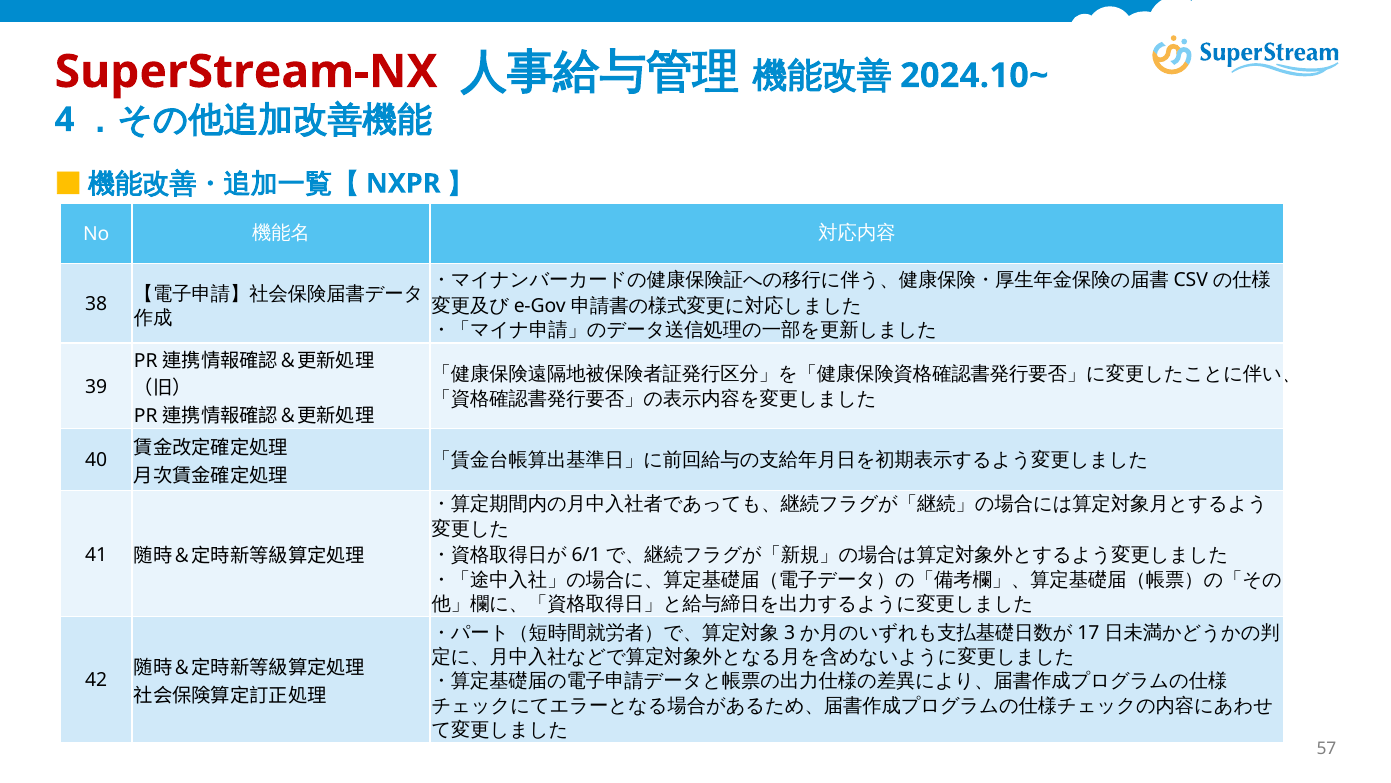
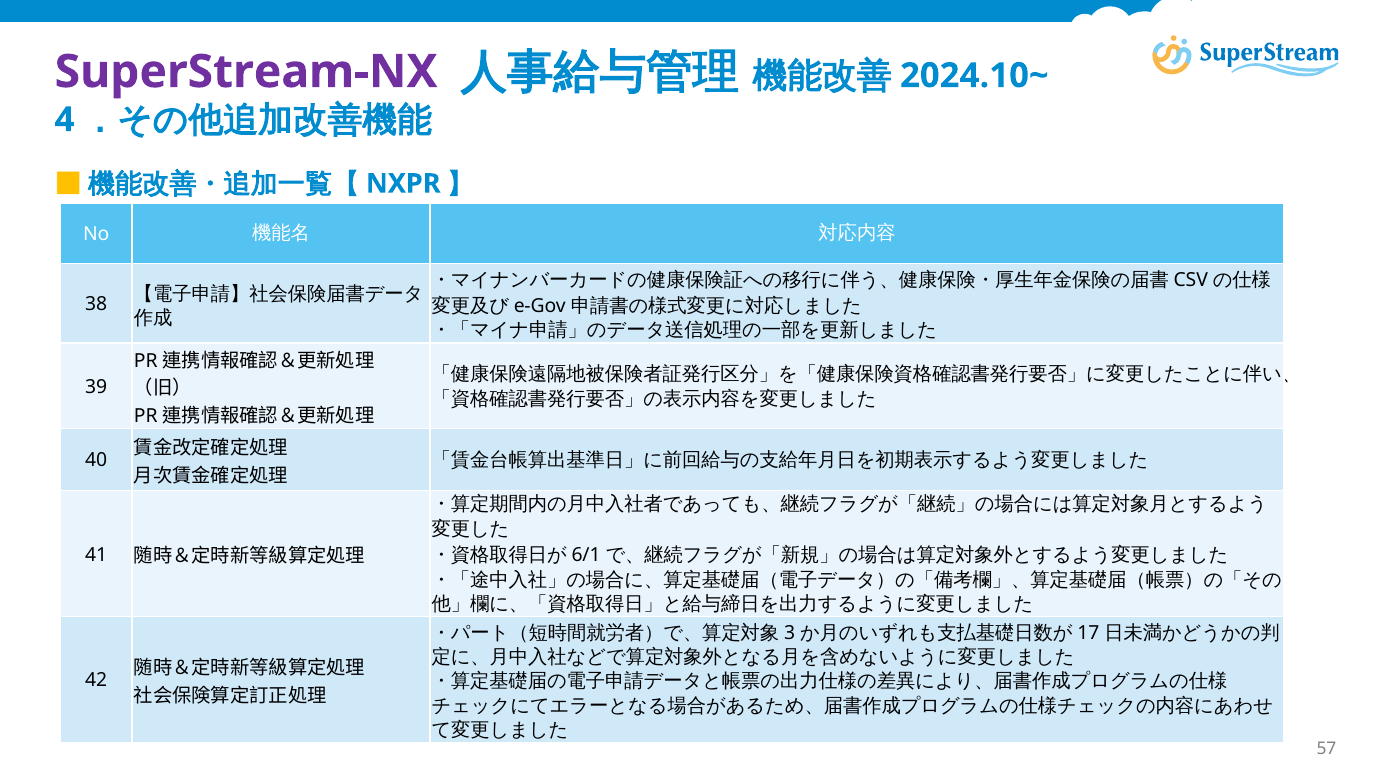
SuperStream-NX colour: red -> purple
